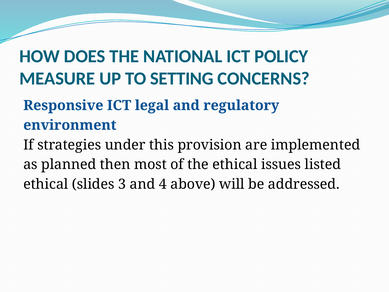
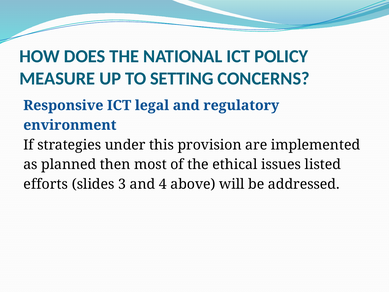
ethical at (46, 184): ethical -> efforts
